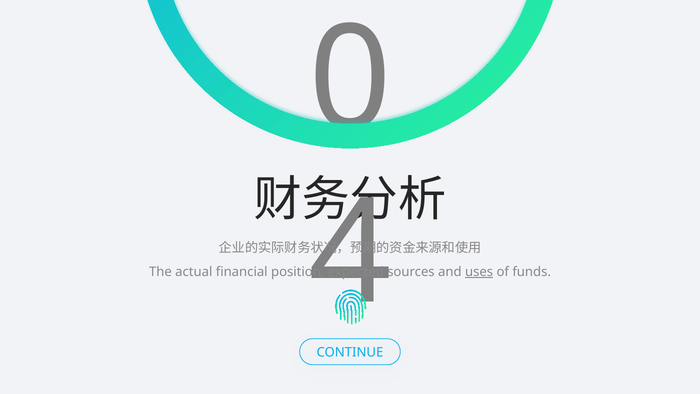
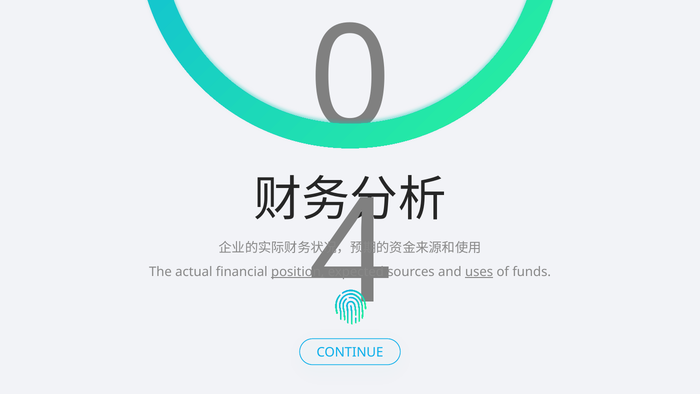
position underline: none -> present
